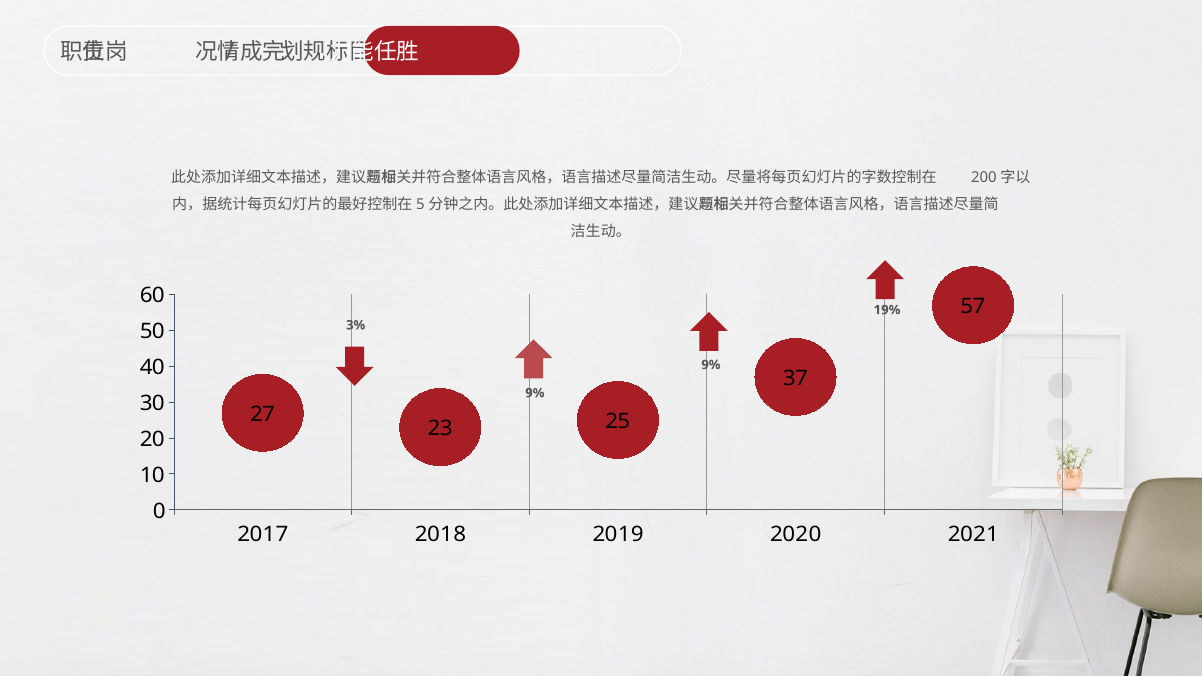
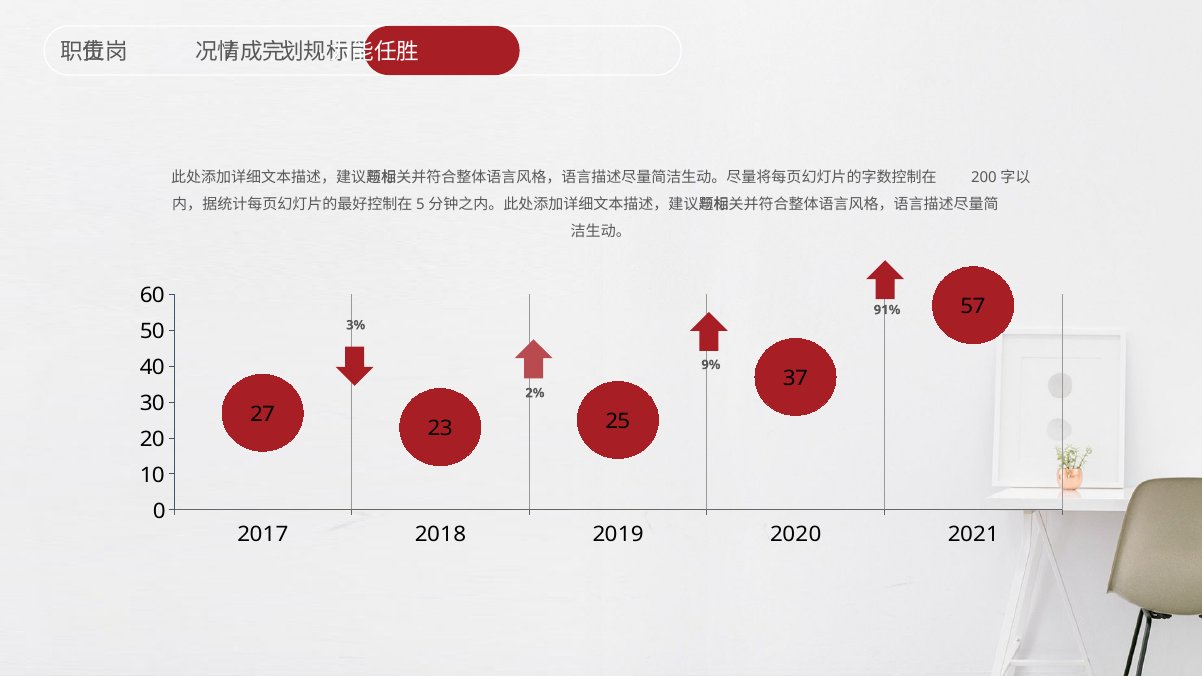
19%: 19% -> 91%
9% at (535, 393): 9% -> 2%
